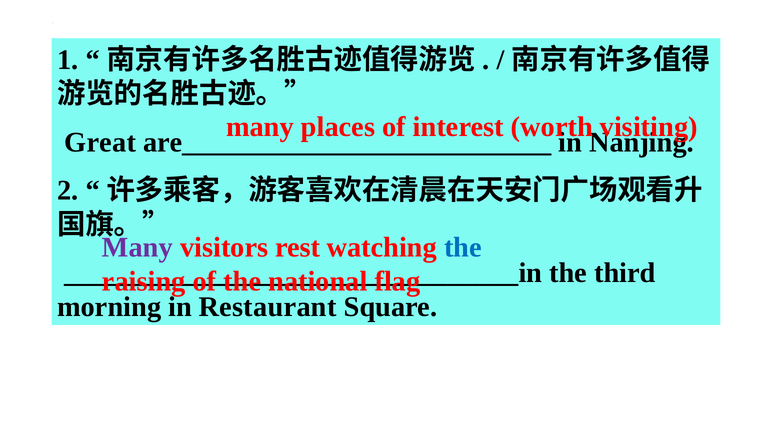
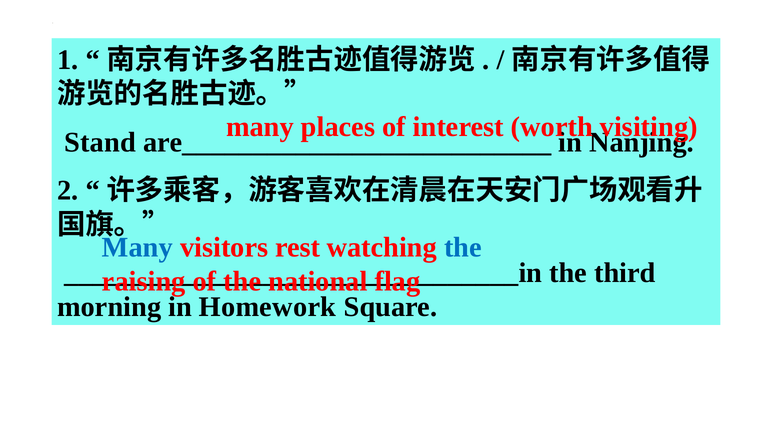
Great: Great -> Stand
Many at (137, 247) colour: purple -> blue
Restaurant: Restaurant -> Homework
